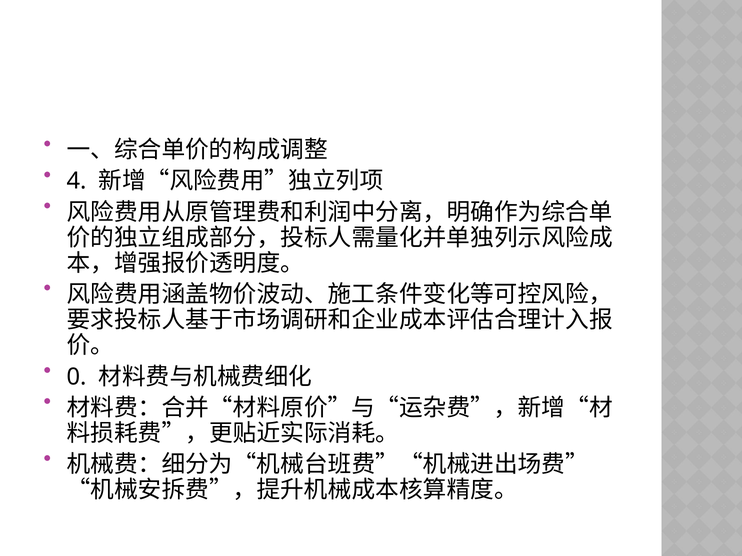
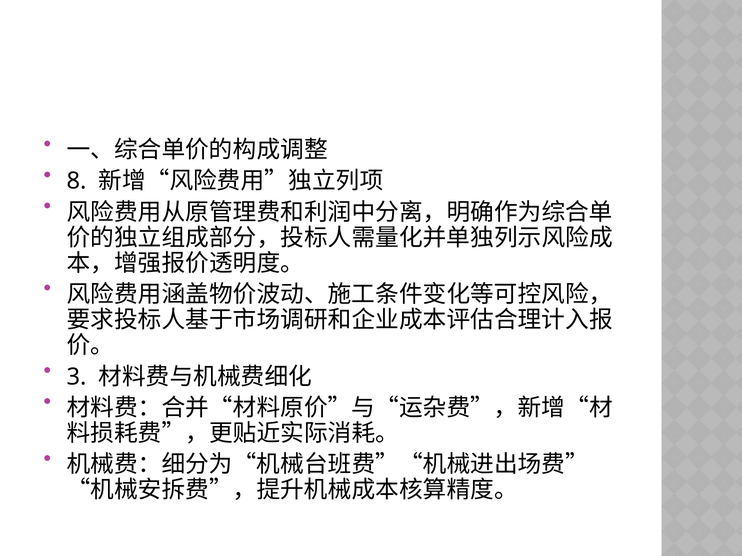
4: 4 -> 8
0: 0 -> 3
